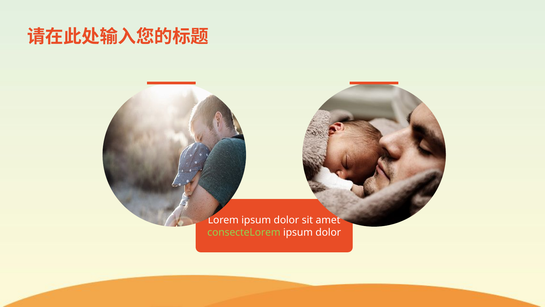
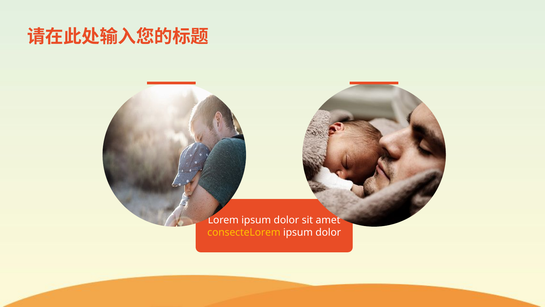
consecteLorem colour: light green -> yellow
